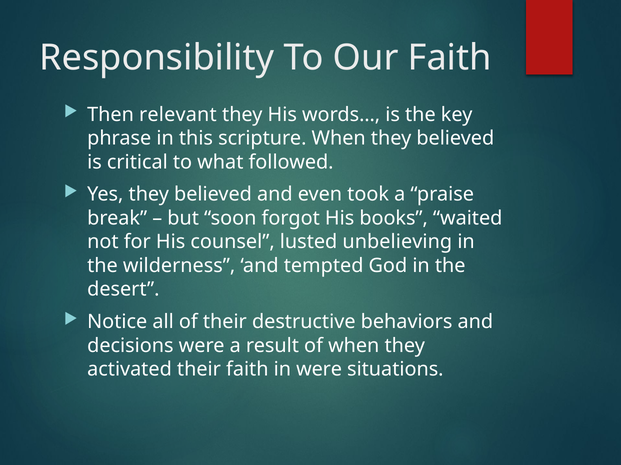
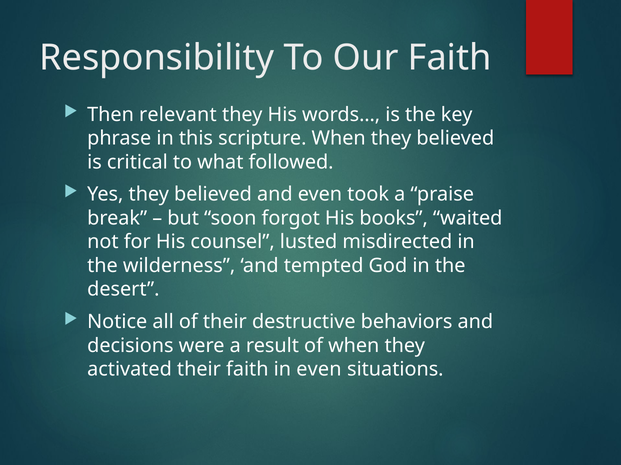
unbelieving: unbelieving -> misdirected
in were: were -> even
